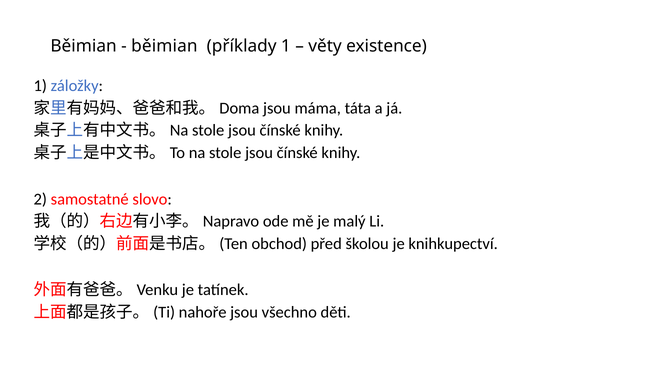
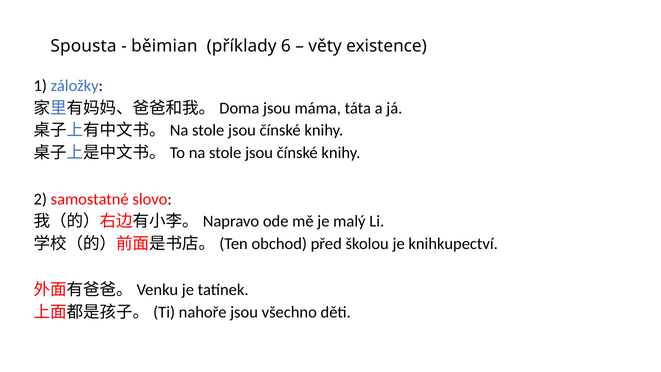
Běimian at (84, 46): Běimian -> Spousta
příklady 1: 1 -> 6
